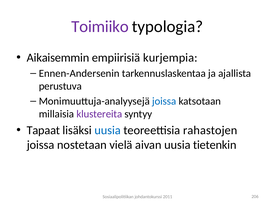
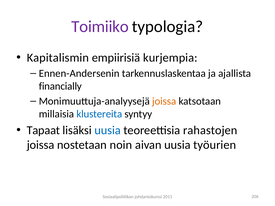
Aikaisemmin: Aikaisemmin -> Kapitalismin
perustuva: perustuva -> financially
joissa at (164, 101) colour: blue -> orange
klustereita colour: purple -> blue
vielä: vielä -> noin
tietenkin: tietenkin -> työurien
